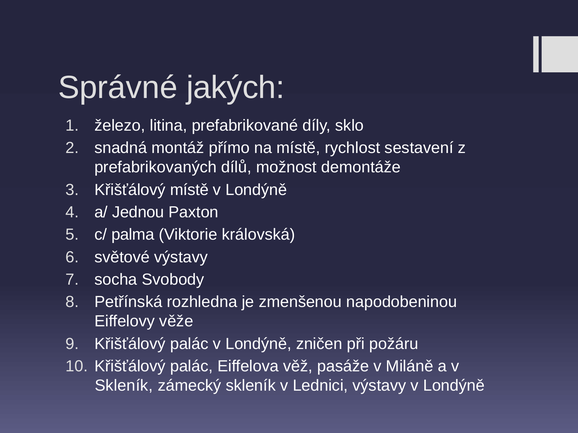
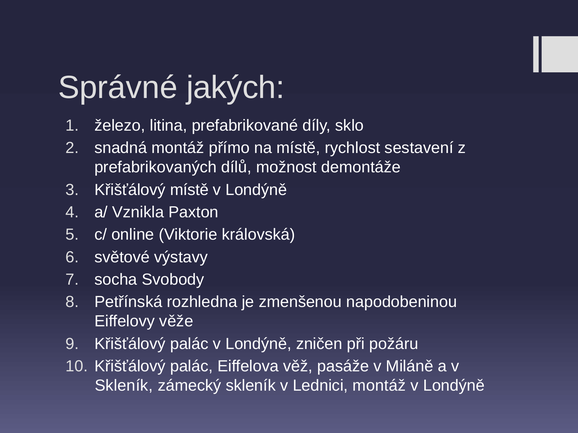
Jednou: Jednou -> Vznikla
palma: palma -> online
Lednici výstavy: výstavy -> montáž
